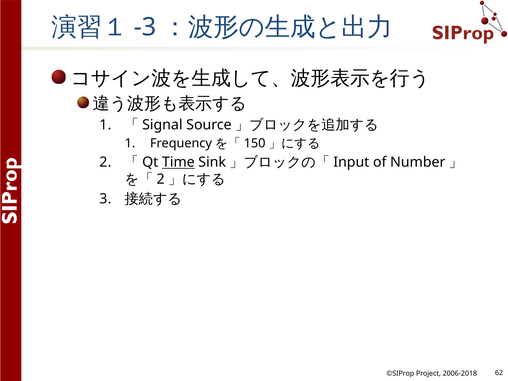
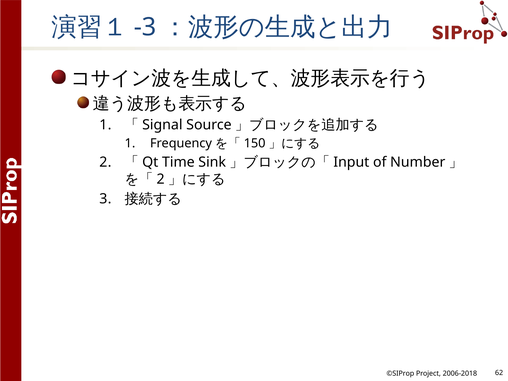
Time underline: present -> none
